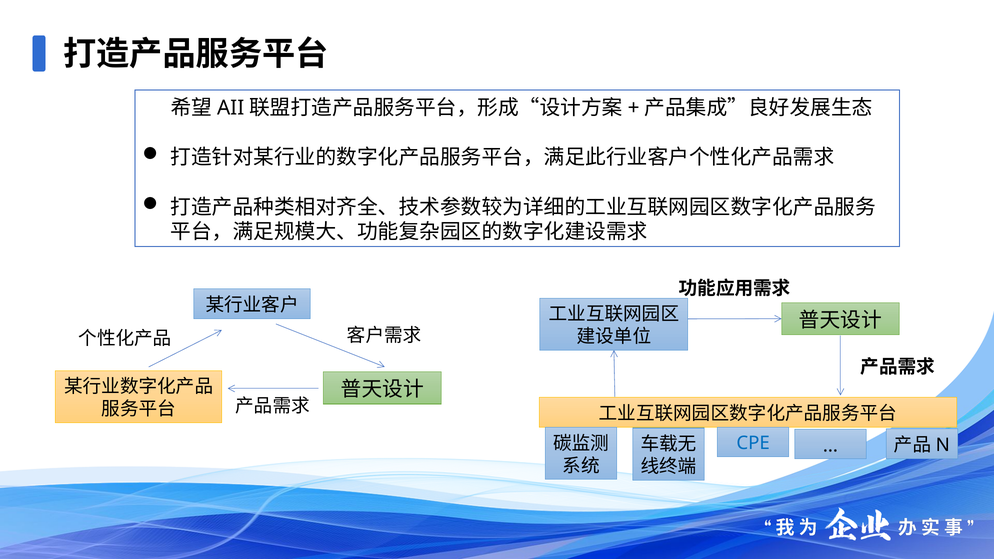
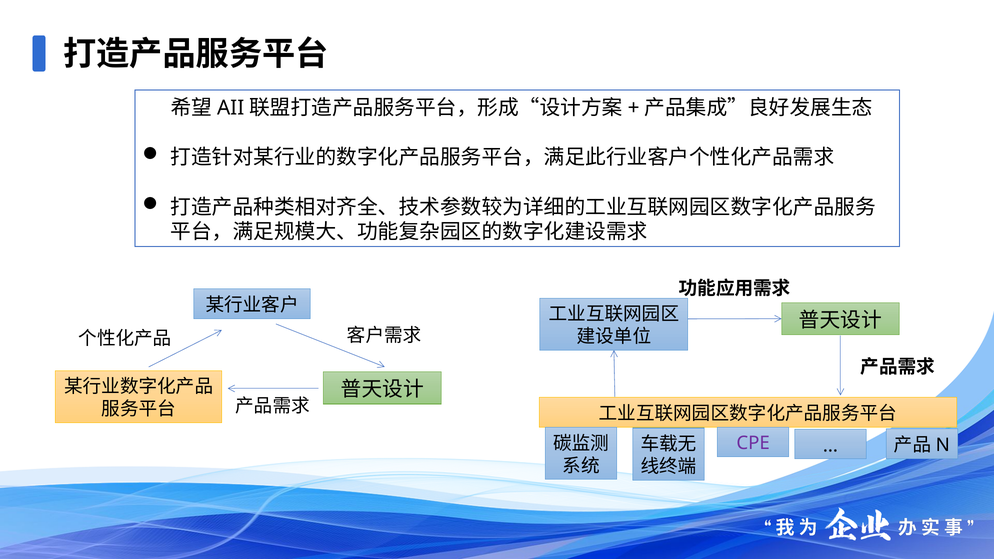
CPE colour: blue -> purple
